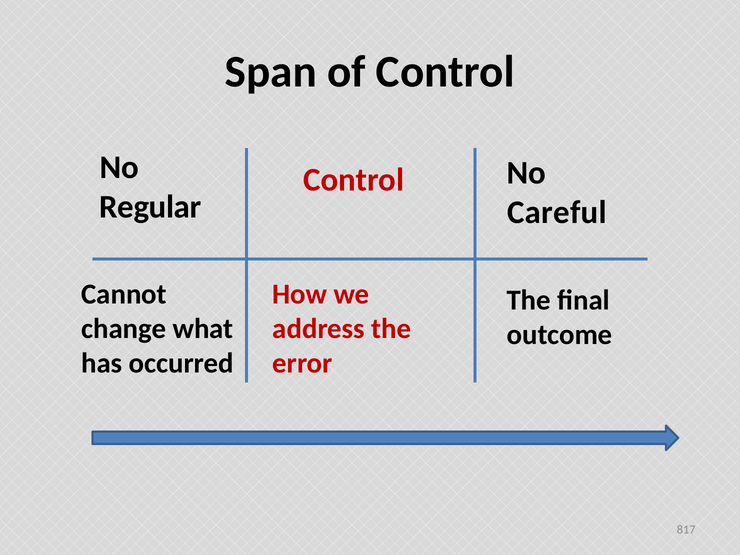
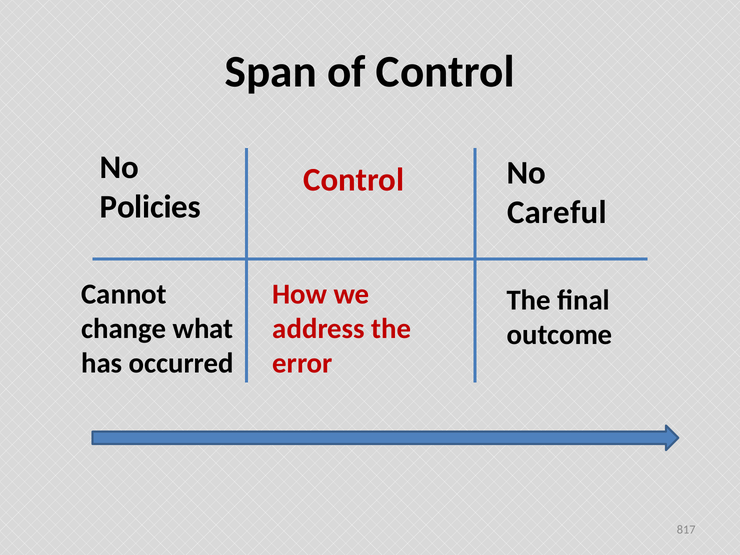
Regular: Regular -> Policies
